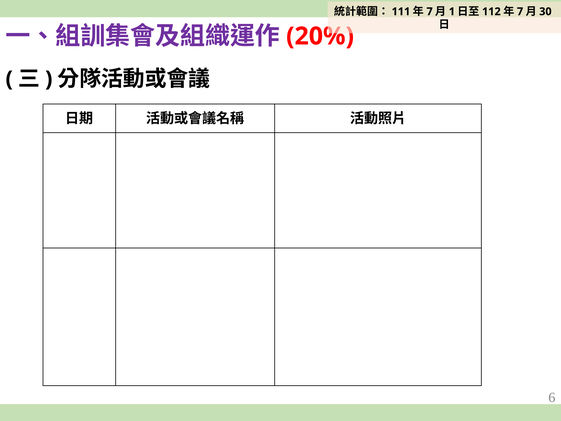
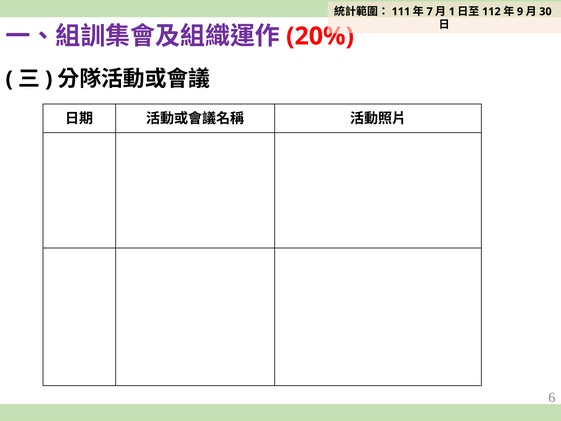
7 at (520, 12): 7 -> 9
